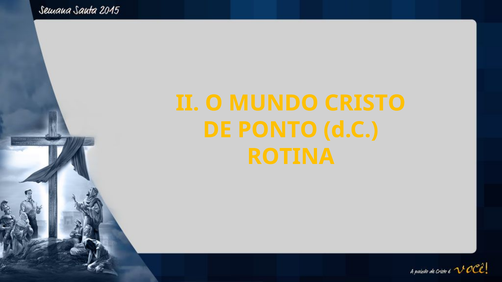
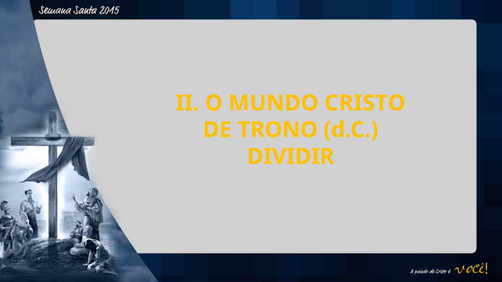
PONTO: PONTO -> TRONO
ROTINA: ROTINA -> DIVIDIR
